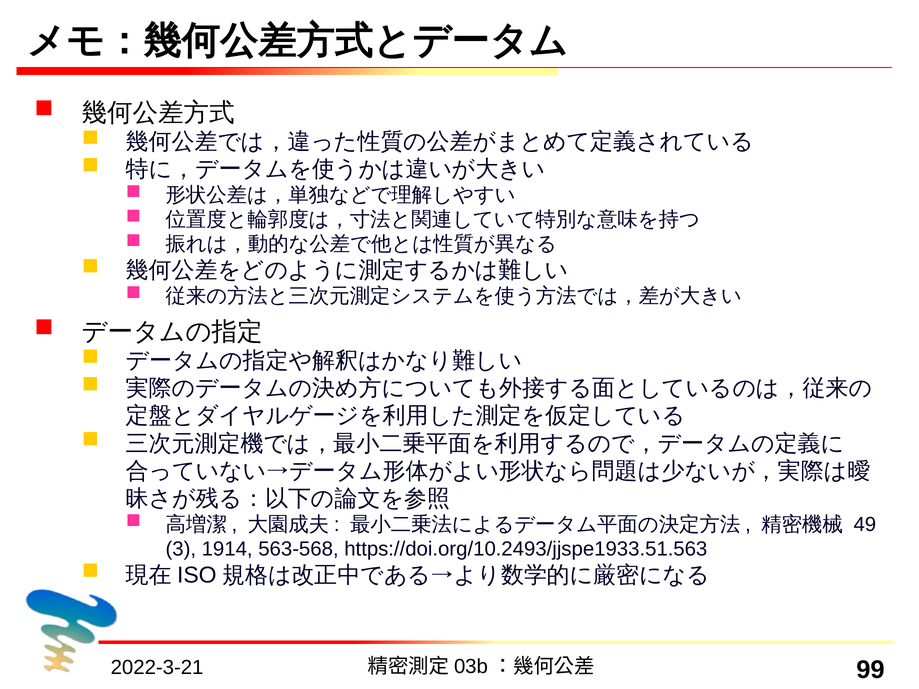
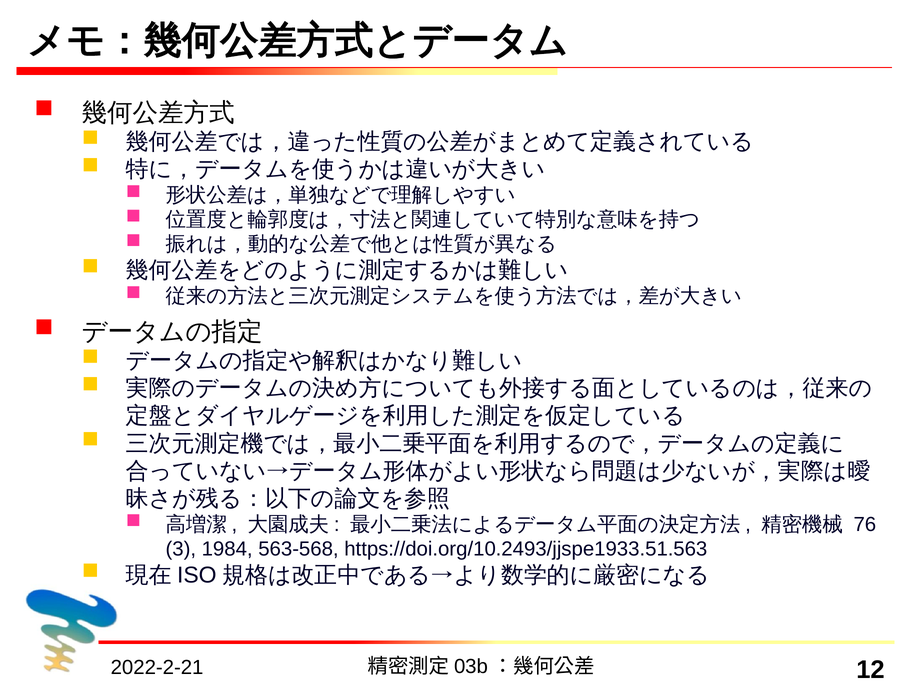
49: 49 -> 76
1914: 1914 -> 1984
2022-3-21: 2022-3-21 -> 2022-2-21
99: 99 -> 12
